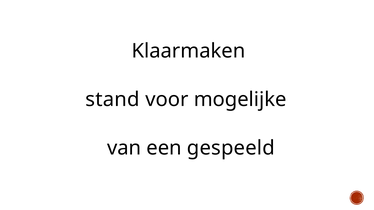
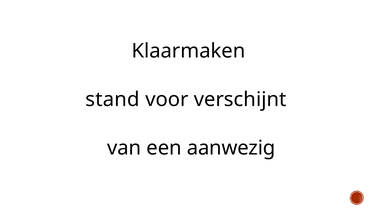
mogelijke: mogelijke -> verschijnt
gespeeld: gespeeld -> aanwezig
